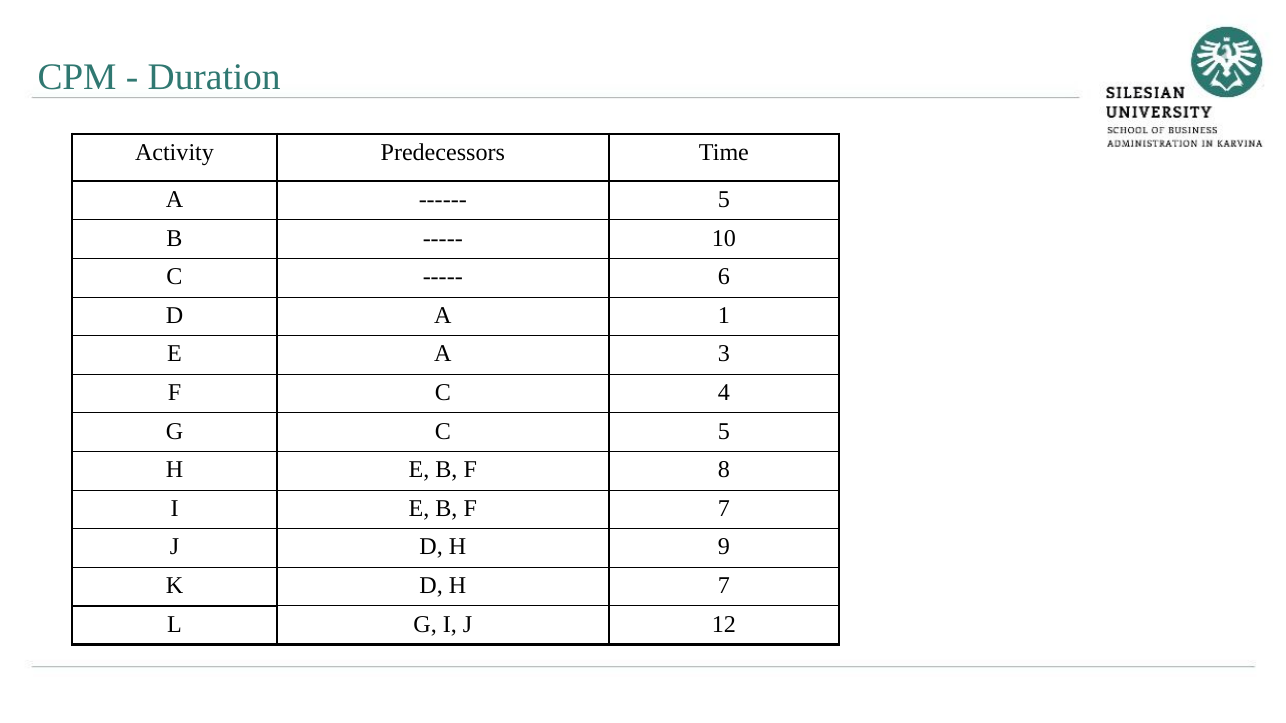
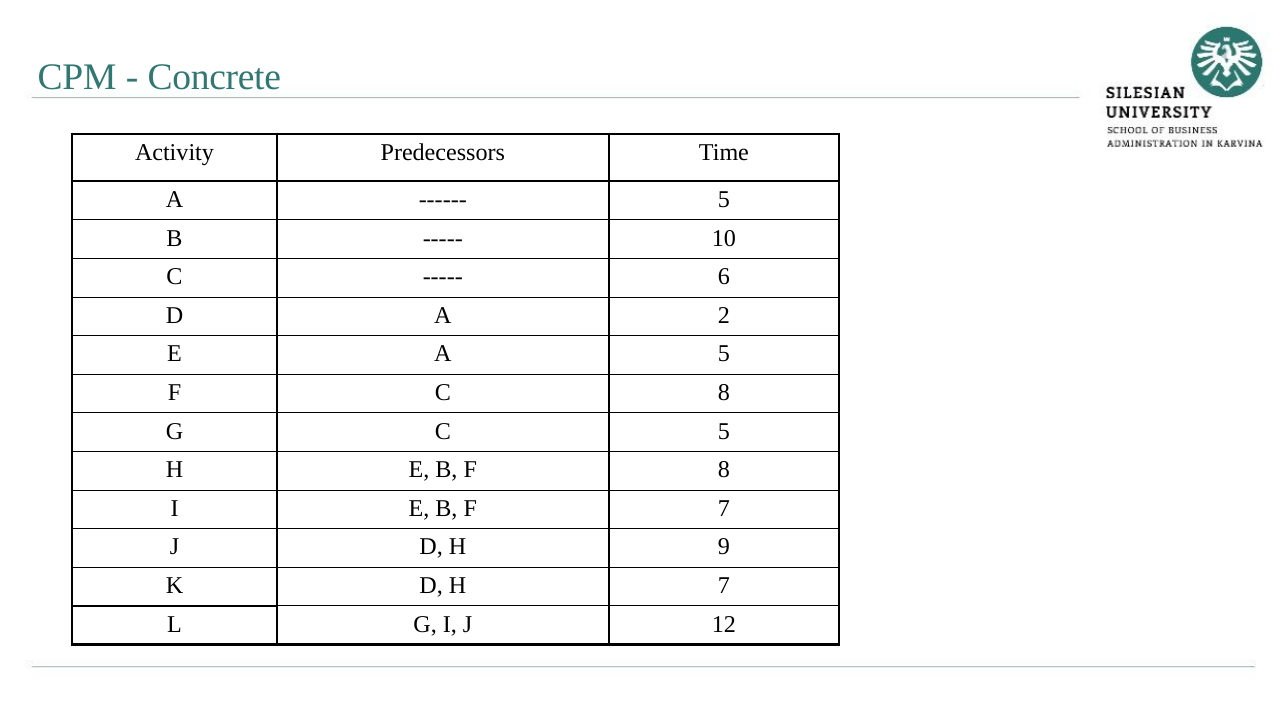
Duration: Duration -> Concrete
1: 1 -> 2
A 3: 3 -> 5
C 4: 4 -> 8
